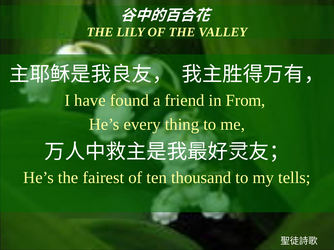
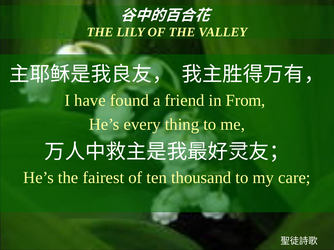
tells: tells -> care
